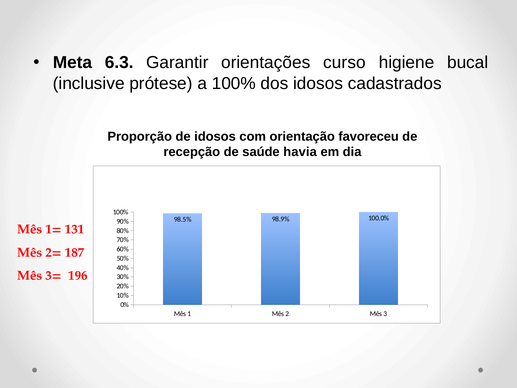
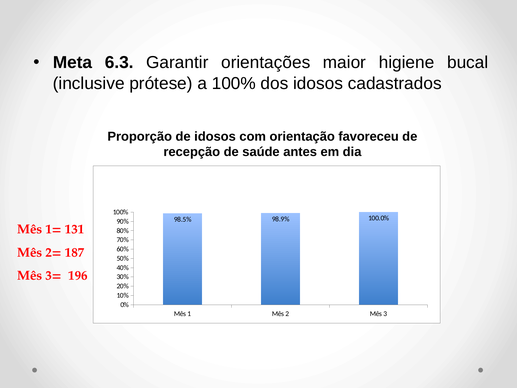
curso: curso -> maior
havia: havia -> antes
